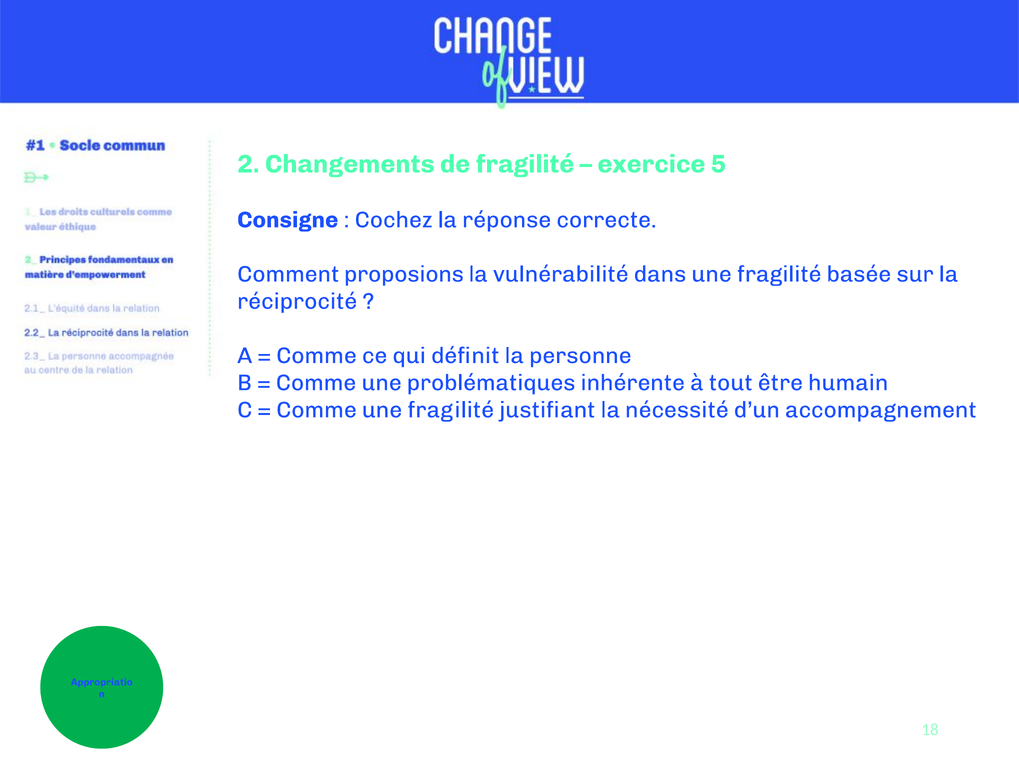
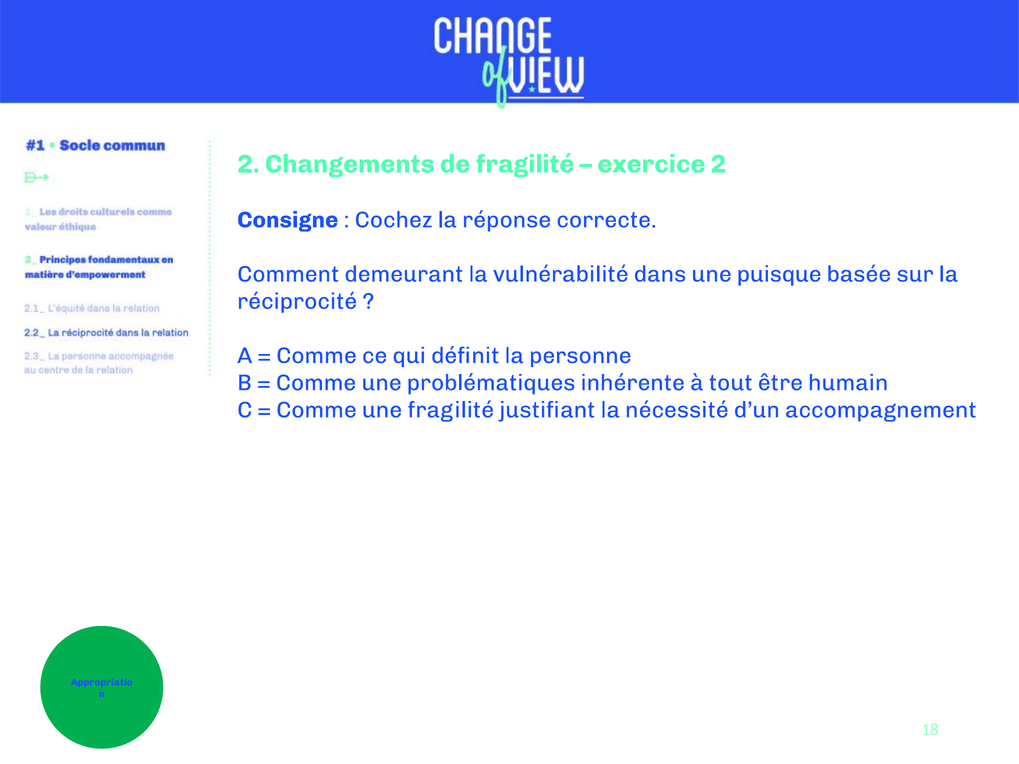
exercice 5: 5 -> 2
proposions: proposions -> demeurant
dans une fragilité: fragilité -> puisque
